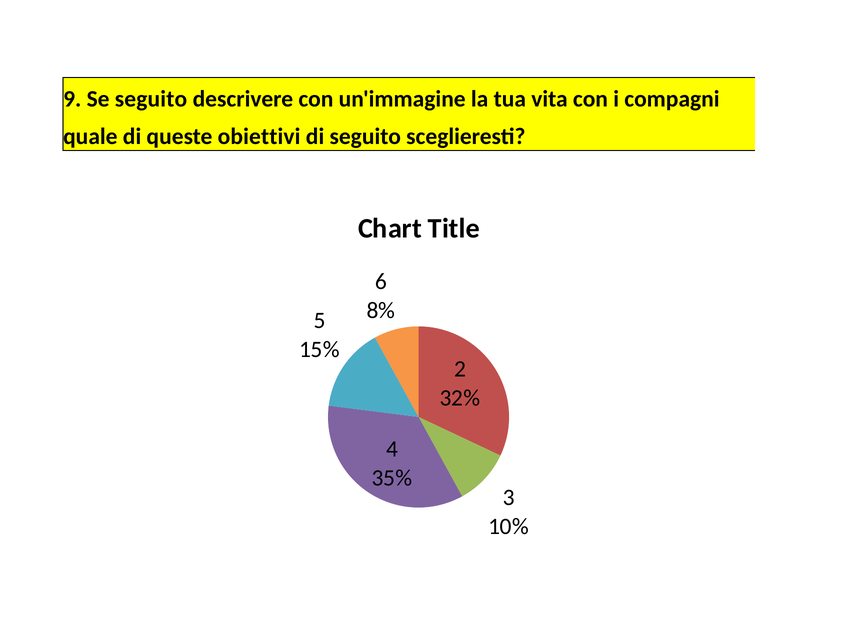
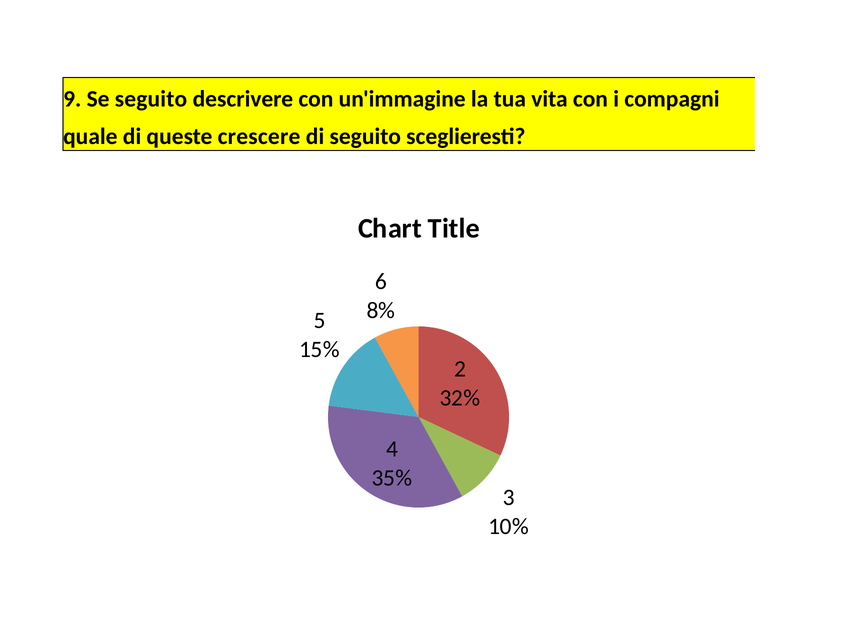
obiettivi: obiettivi -> crescere
